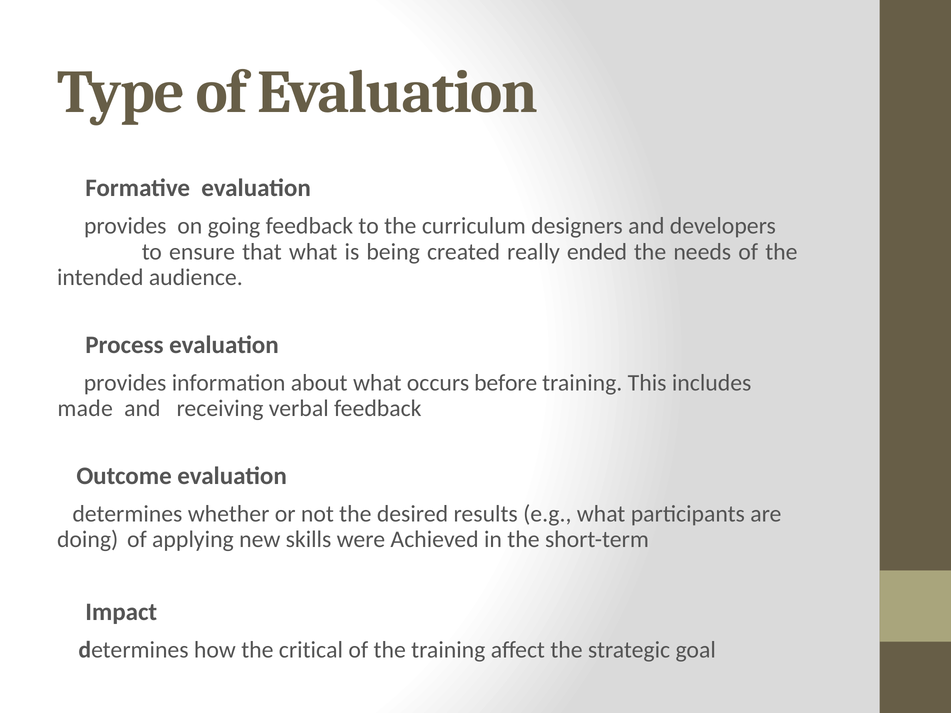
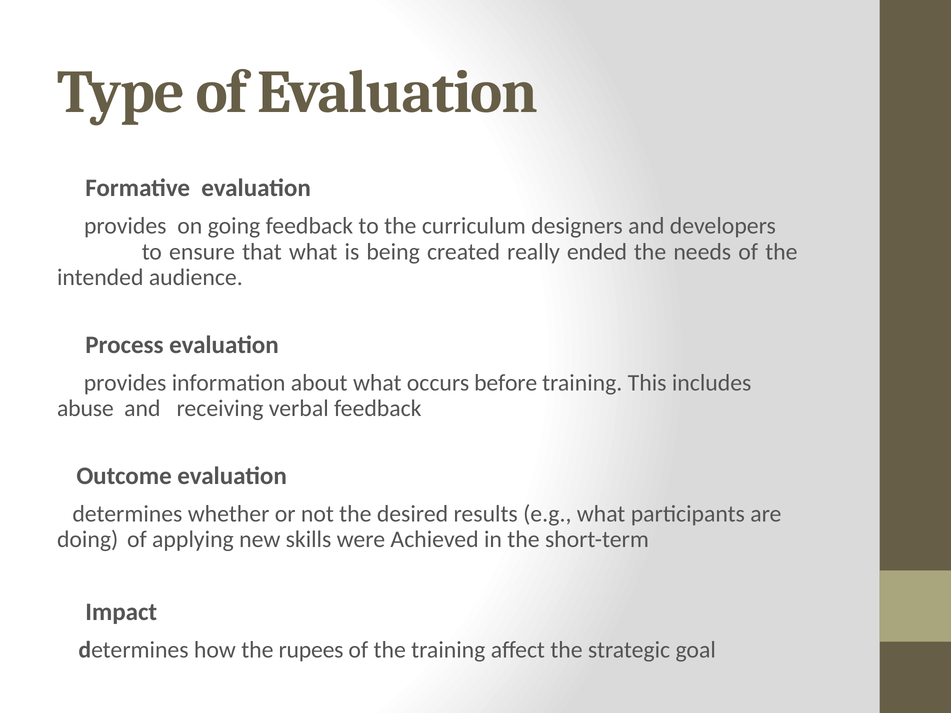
made: made -> abuse
critical: critical -> rupees
